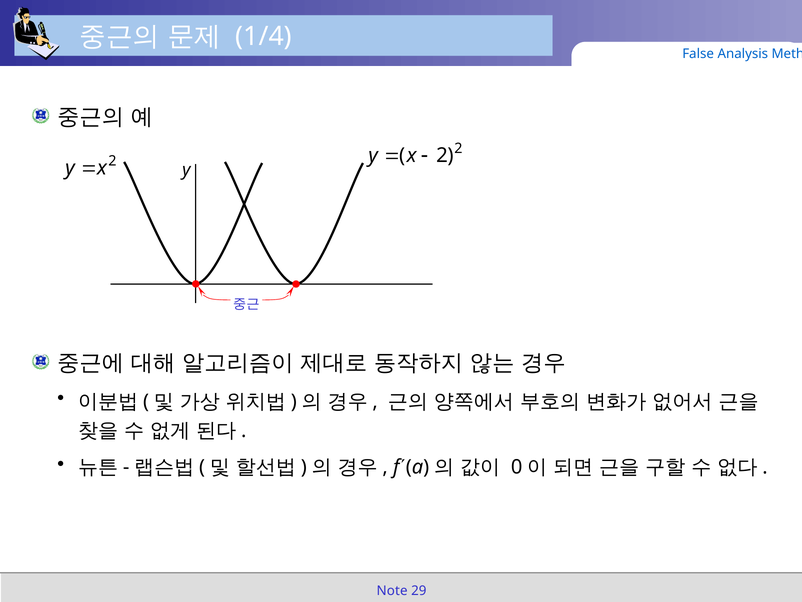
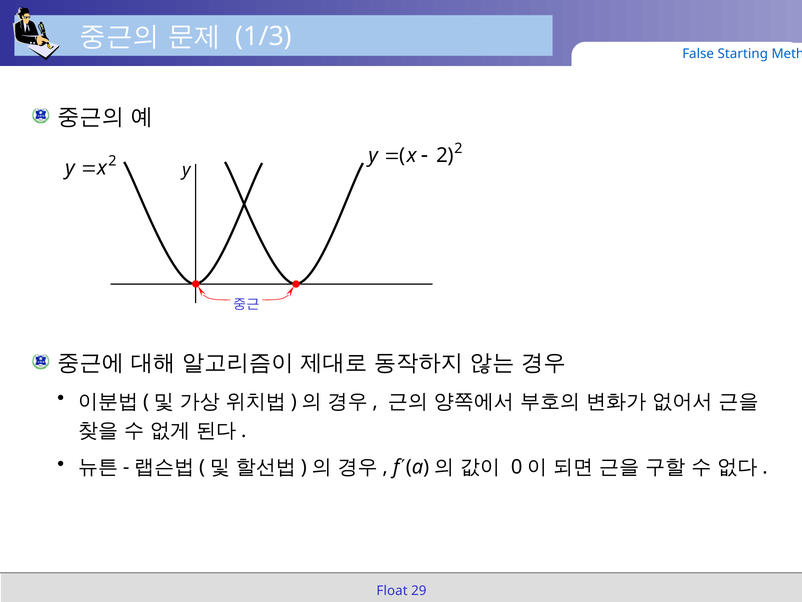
1/4: 1/4 -> 1/3
Analysis: Analysis -> Starting
Note: Note -> Float
